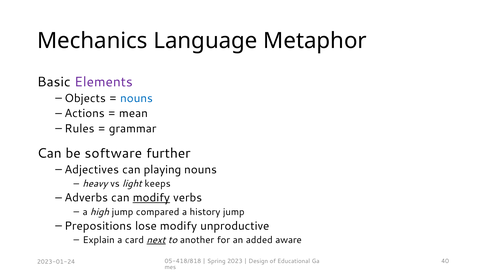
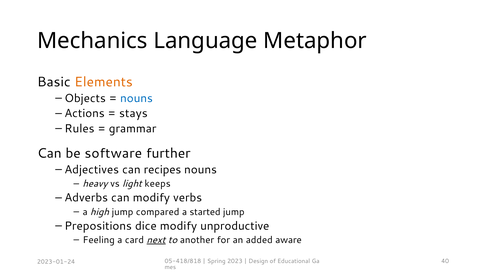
Elements colour: purple -> orange
mean: mean -> stays
playing: playing -> recipes
modify at (151, 197) underline: present -> none
history: history -> started
lose: lose -> dice
Explain: Explain -> Feeling
